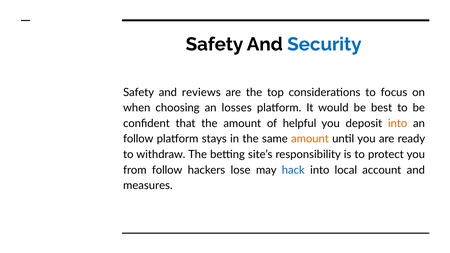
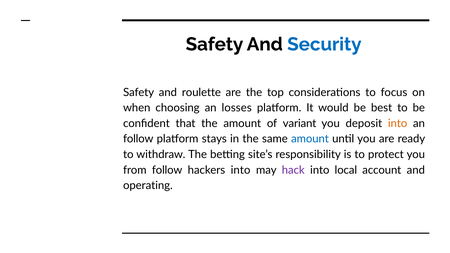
reviews: reviews -> roulette
helpful: helpful -> variant
amount at (310, 139) colour: orange -> blue
hackers lose: lose -> into
hack colour: blue -> purple
measures: measures -> operating
